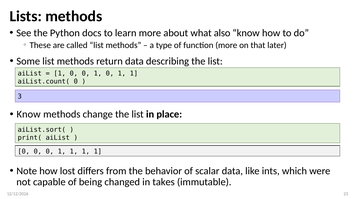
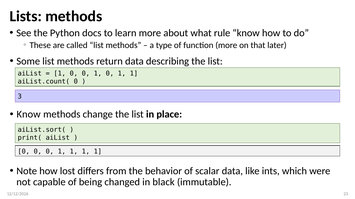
also: also -> rule
takes: takes -> black
